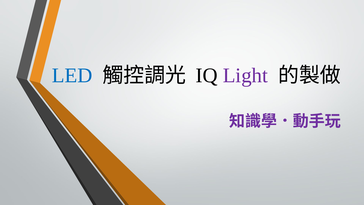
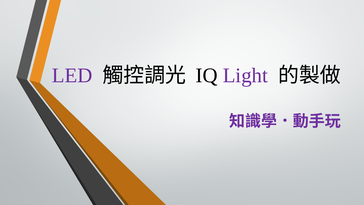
LED colour: blue -> purple
